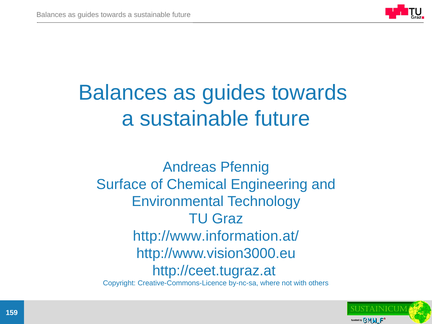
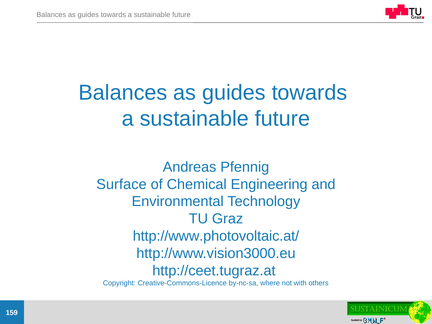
http://www.information.at/: http://www.information.at/ -> http://www.photovoltaic.at/
